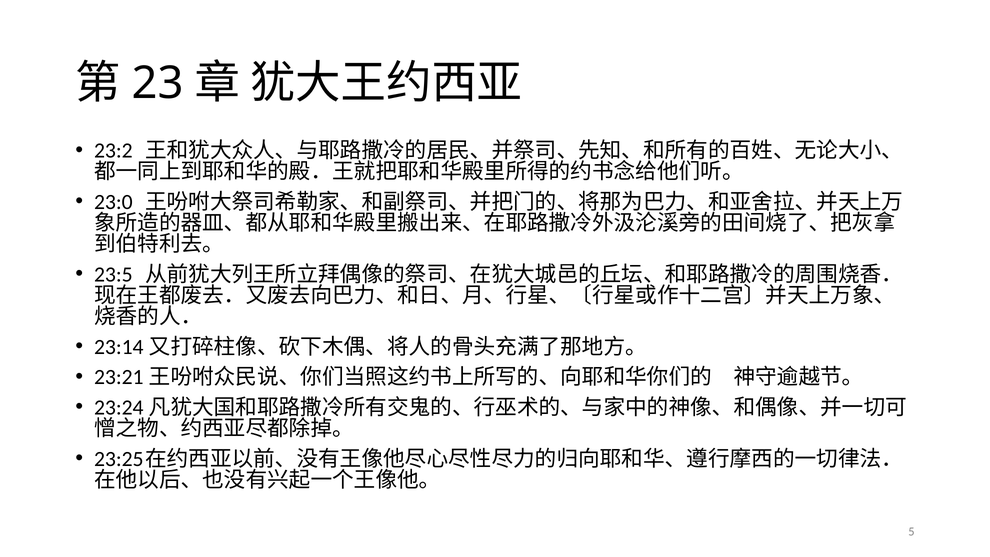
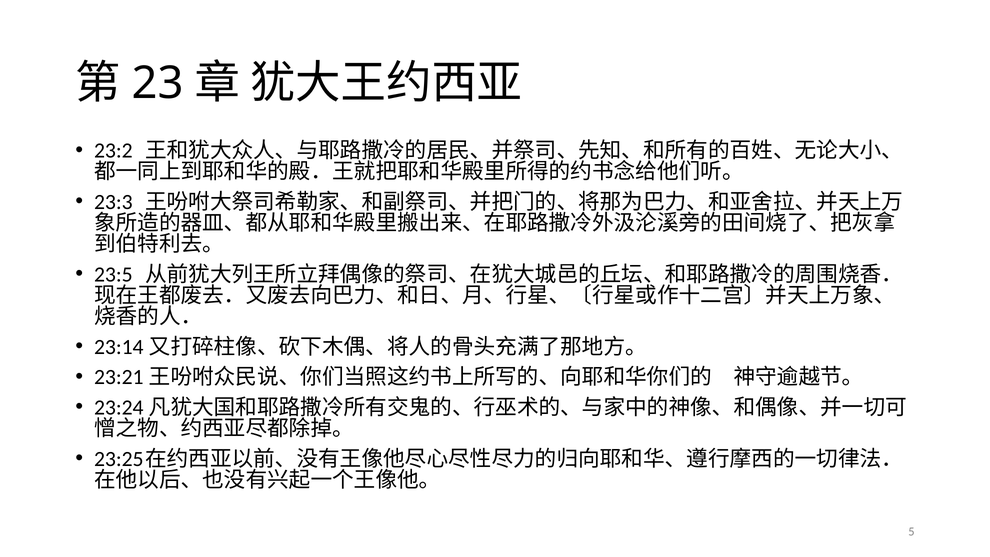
23:0: 23:0 -> 23:3
